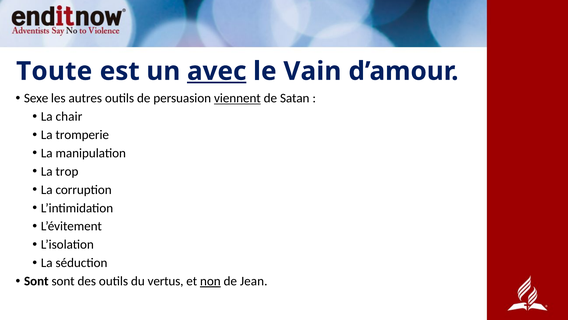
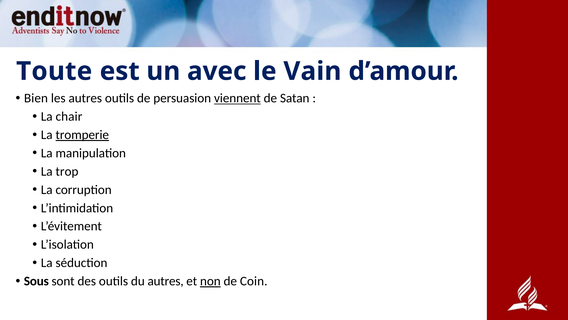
avec underline: present -> none
Sexe: Sexe -> Bien
tromperie underline: none -> present
Sont at (36, 281): Sont -> Sous
du vertus: vertus -> autres
Jean: Jean -> Coin
